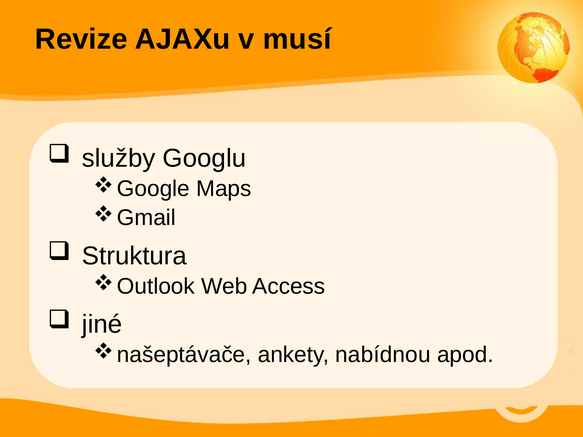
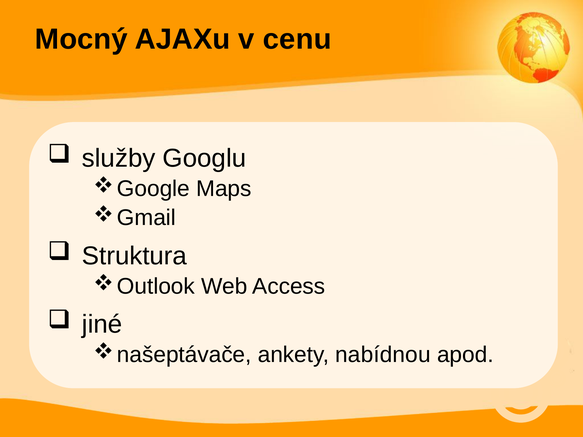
Revize: Revize -> Mocný
musí: musí -> cenu
